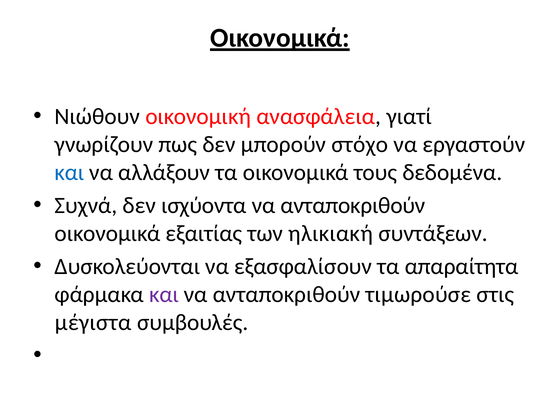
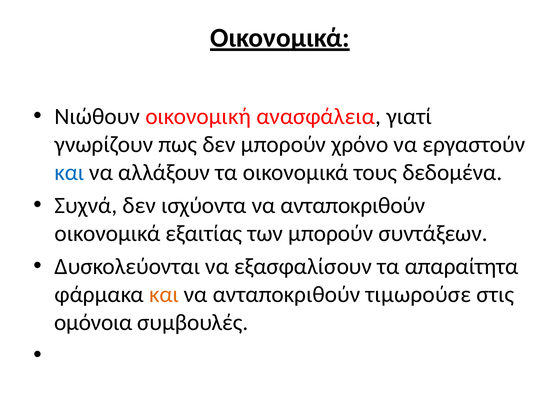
στόχο: στόχο -> χρόνο
των ηλικιακή: ηλικιακή -> μπορούν
και at (164, 294) colour: purple -> orange
μέγιστα: μέγιστα -> ομόνοια
